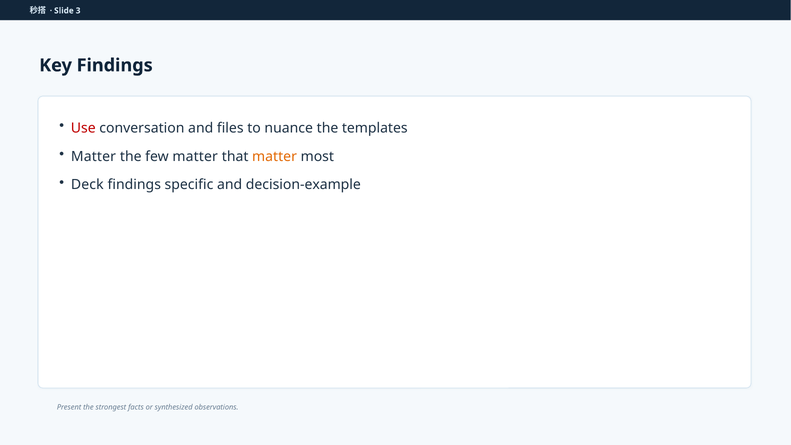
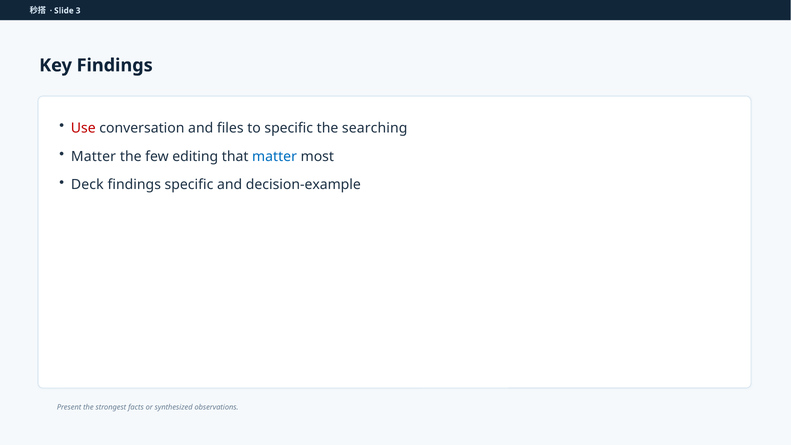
to nuance: nuance -> specific
templates: templates -> searching
few matter: matter -> editing
matter at (275, 156) colour: orange -> blue
